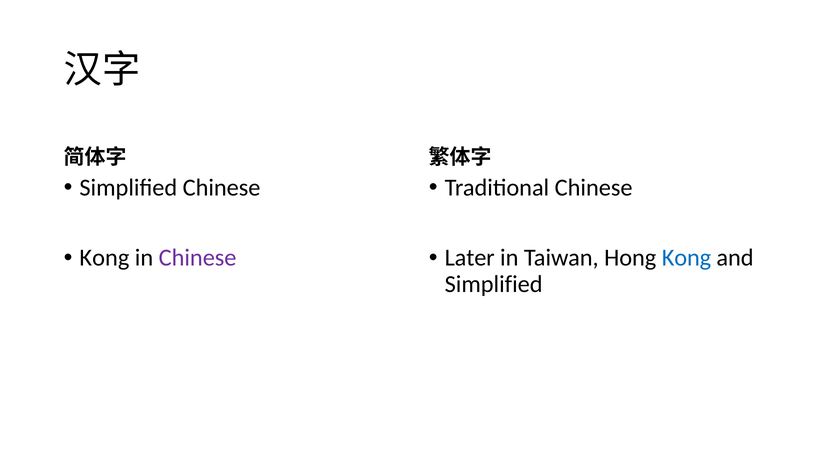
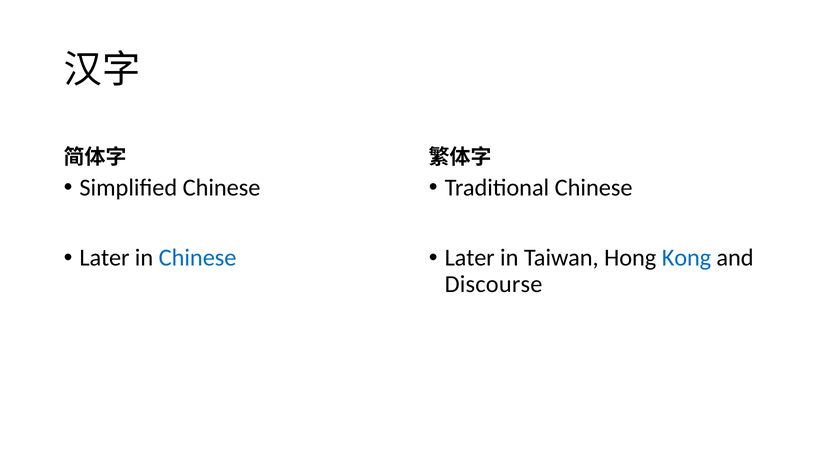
Kong at (104, 258): Kong -> Later
Chinese at (198, 258) colour: purple -> blue
Simplified at (494, 284): Simplified -> Discourse
